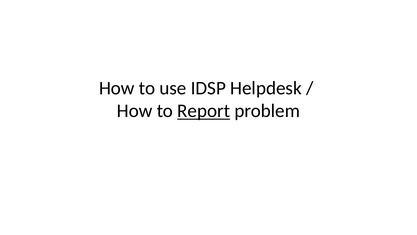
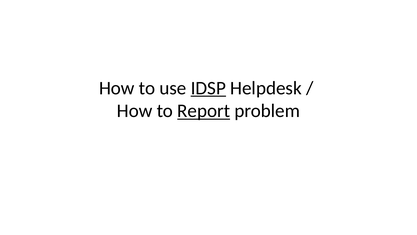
IDSP underline: none -> present
